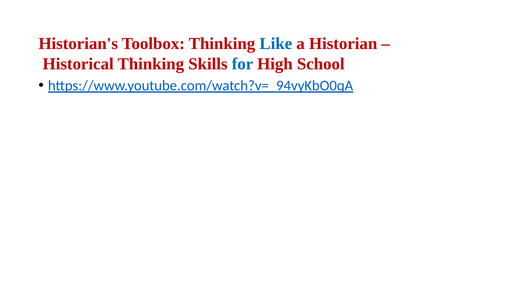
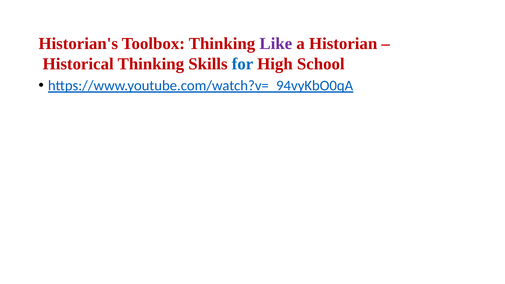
Like colour: blue -> purple
